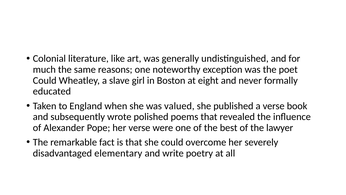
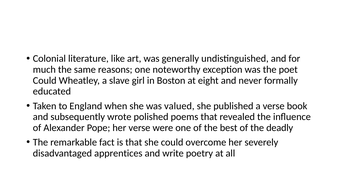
lawyer: lawyer -> deadly
elementary: elementary -> apprentices
